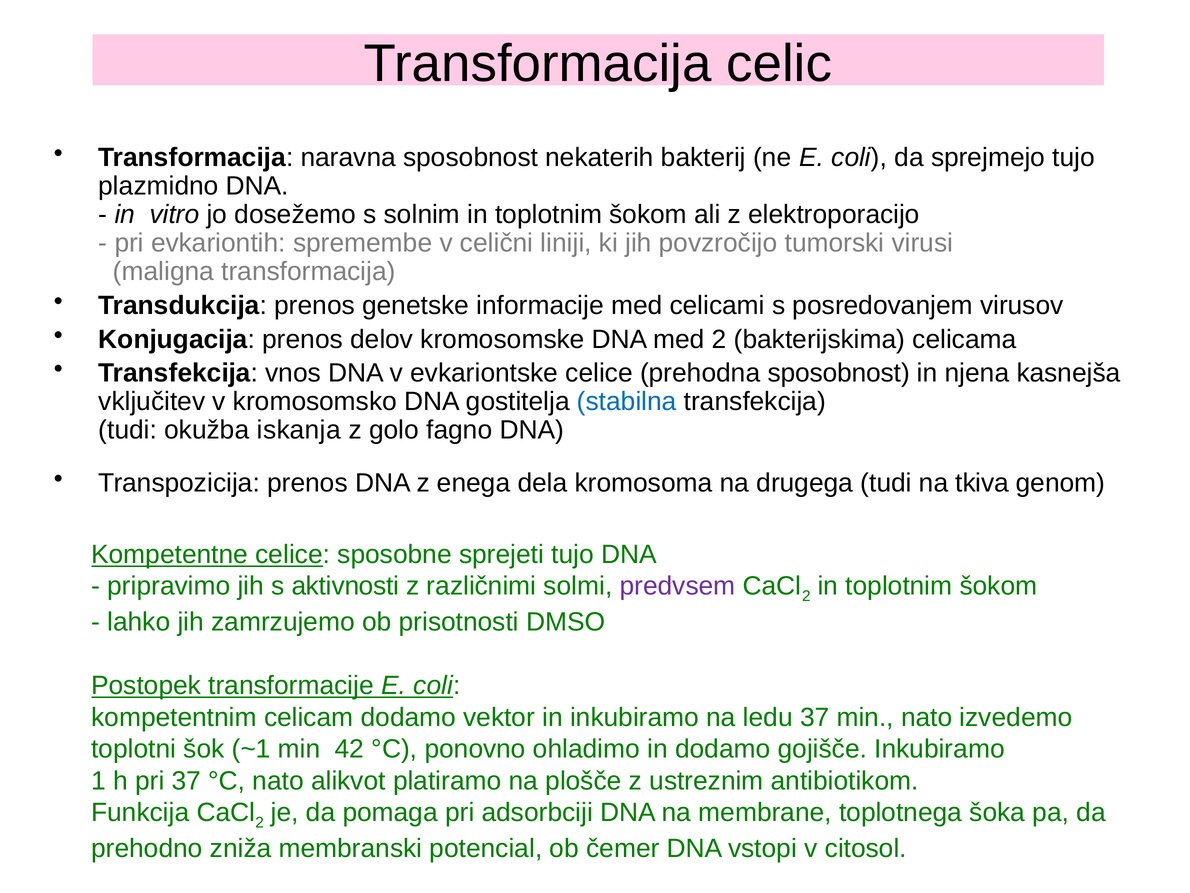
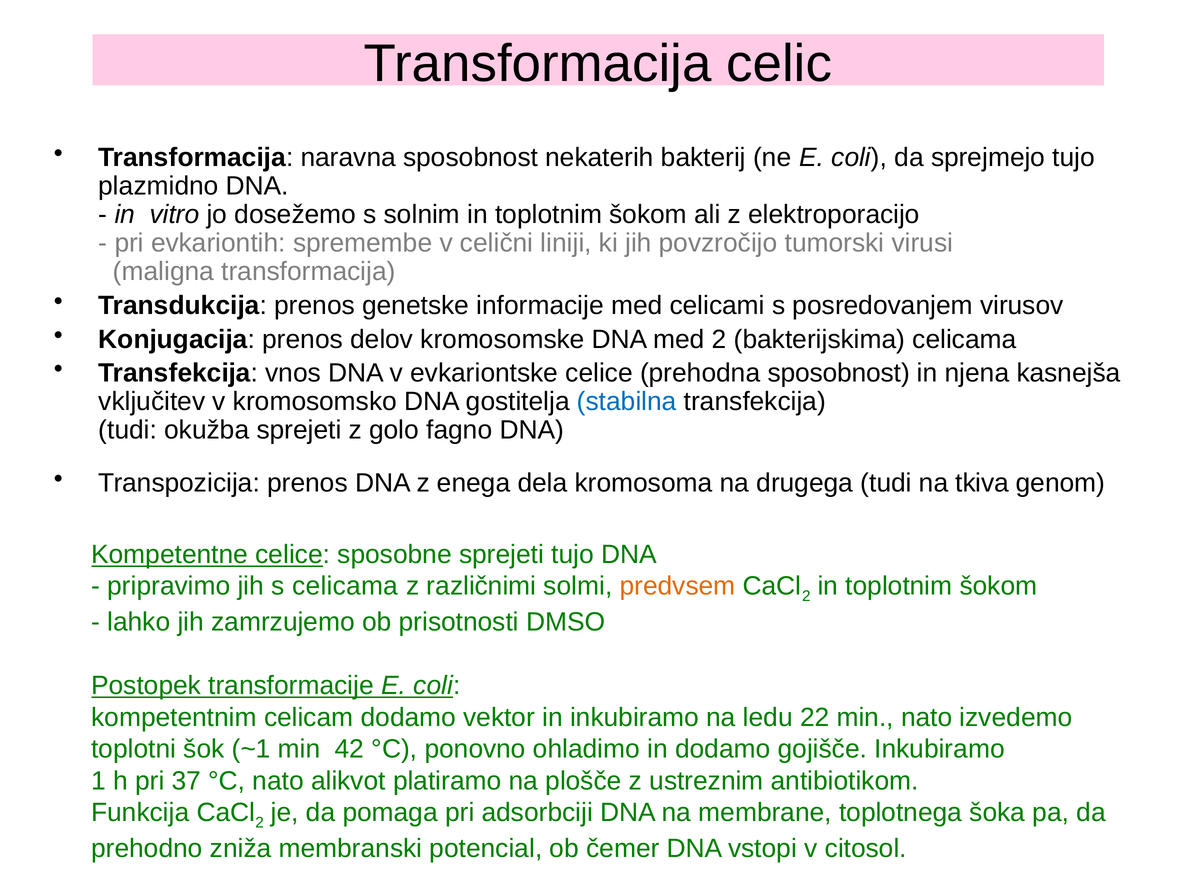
okužba iskanja: iskanja -> sprejeti
s aktivnosti: aktivnosti -> celicama
predvsem colour: purple -> orange
ledu 37: 37 -> 22
